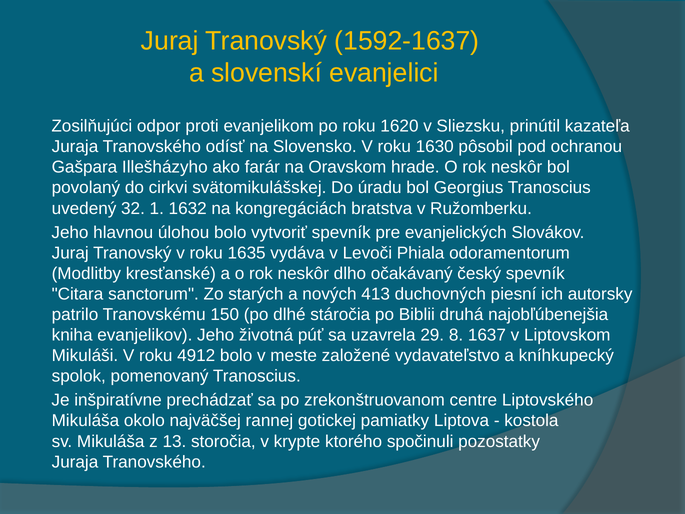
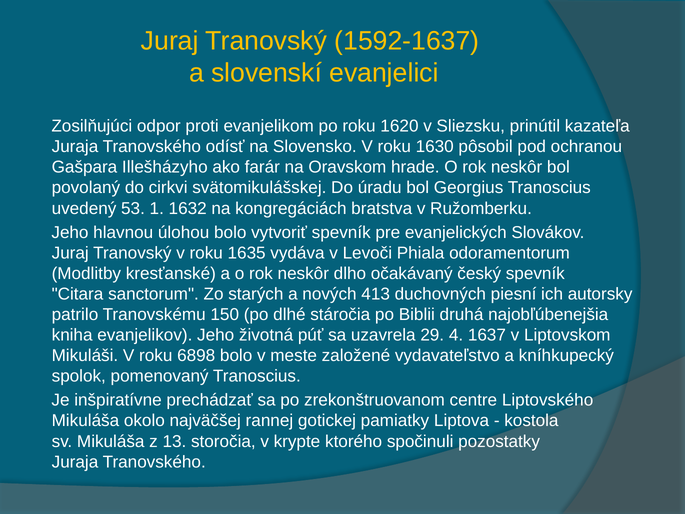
32: 32 -> 53
8: 8 -> 4
4912: 4912 -> 6898
